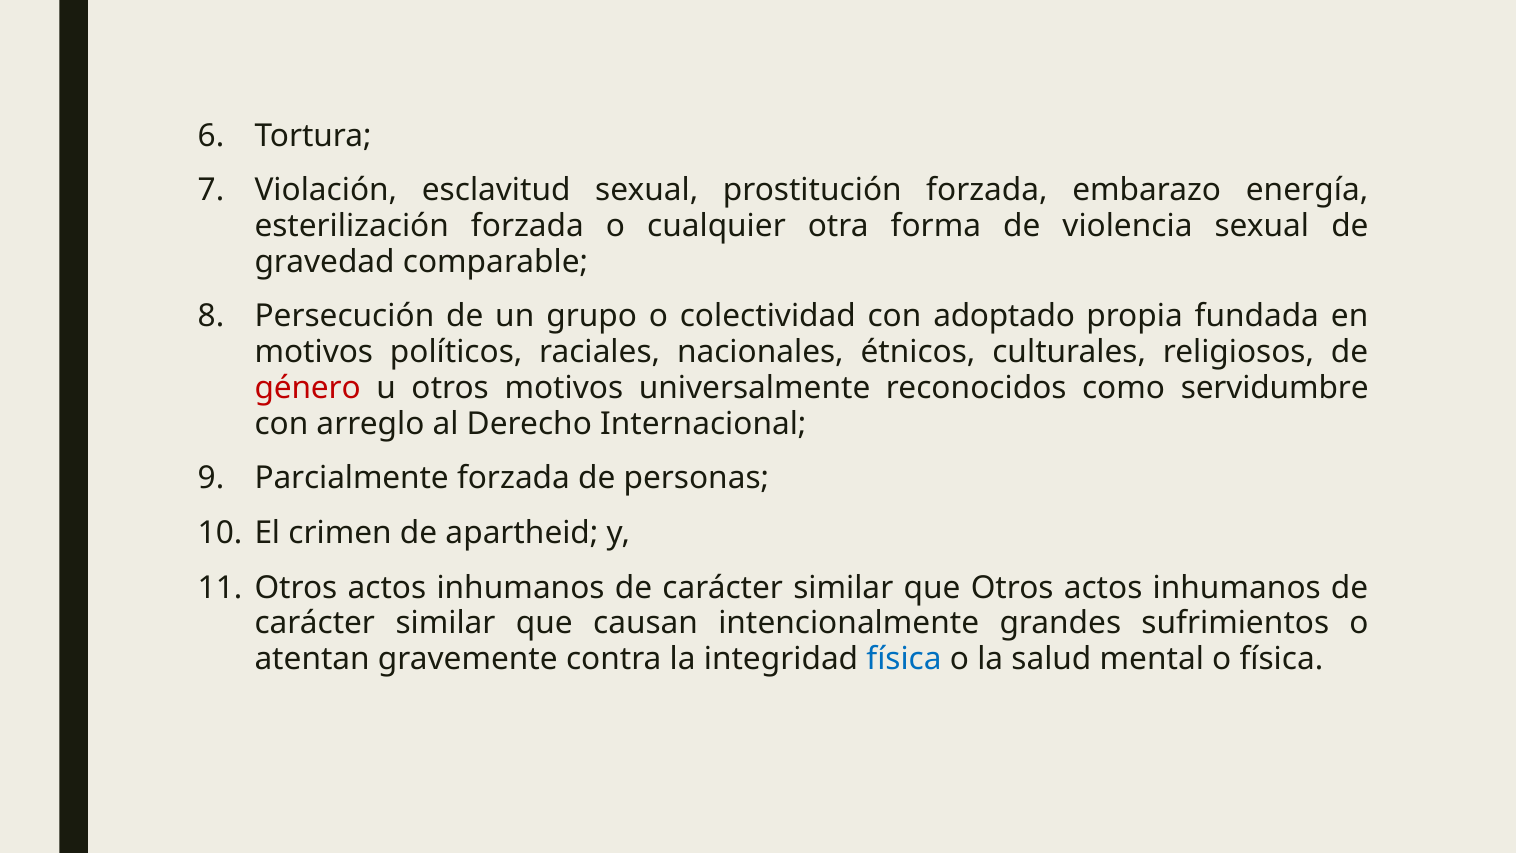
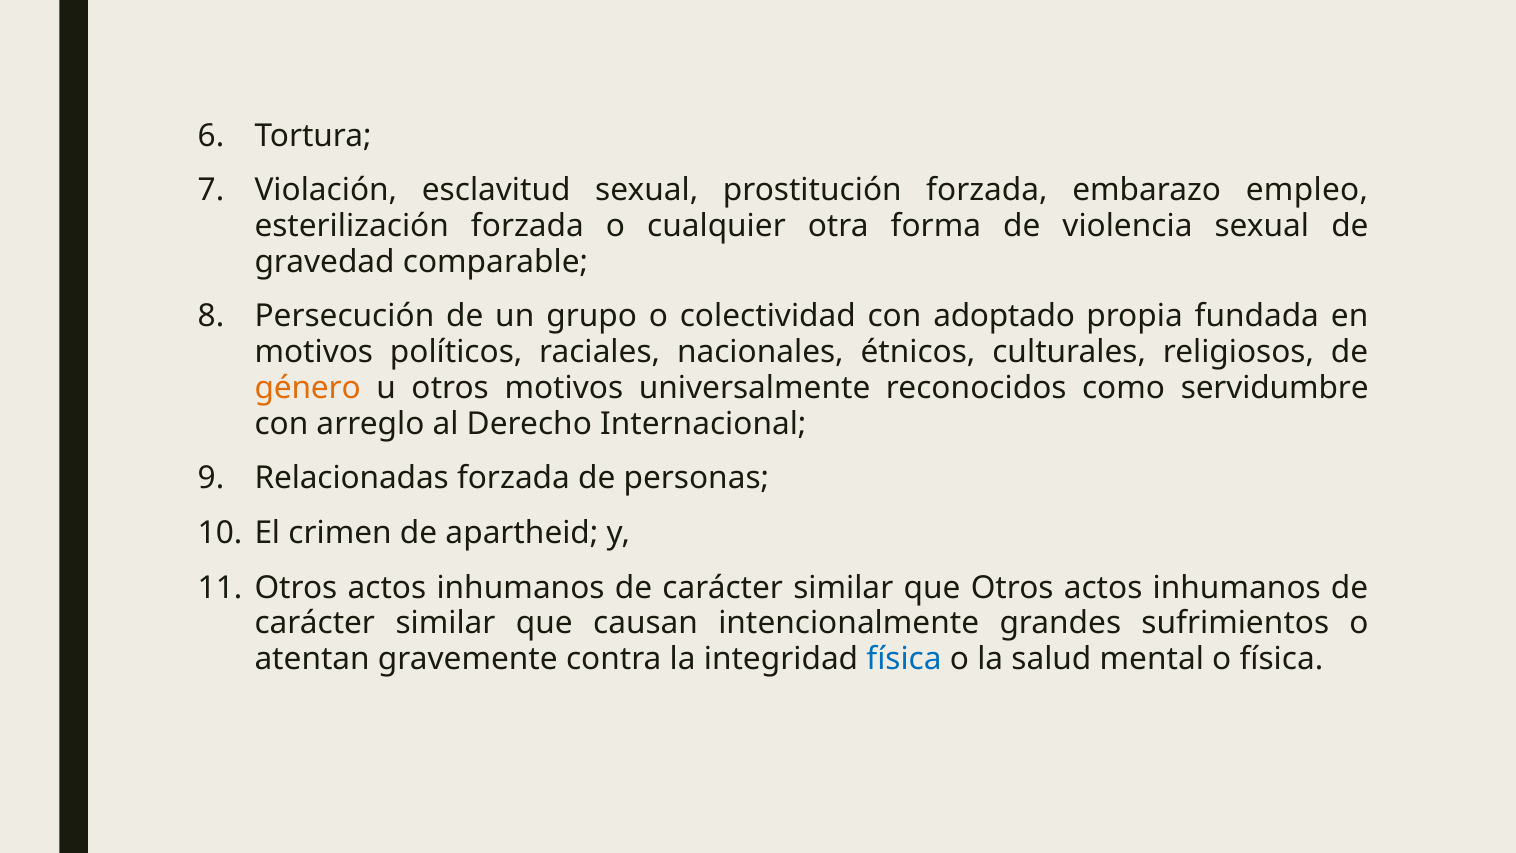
energía: energía -> empleo
género colour: red -> orange
Parcialmente: Parcialmente -> Relacionadas
